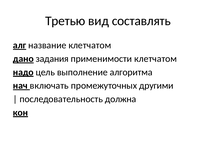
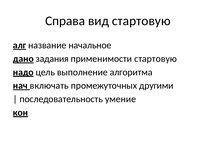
Третью: Третью -> Справа
вид составлять: составлять -> стартовую
название клетчатом: клетчатом -> начальное
применимости клетчатом: клетчатом -> стартовую
должна: должна -> умение
